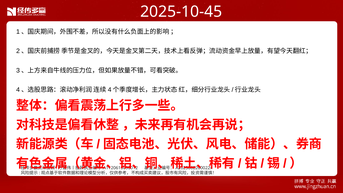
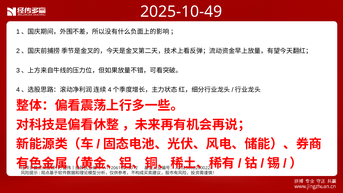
2025-10-45: 2025-10-45 -> 2025-10-49
